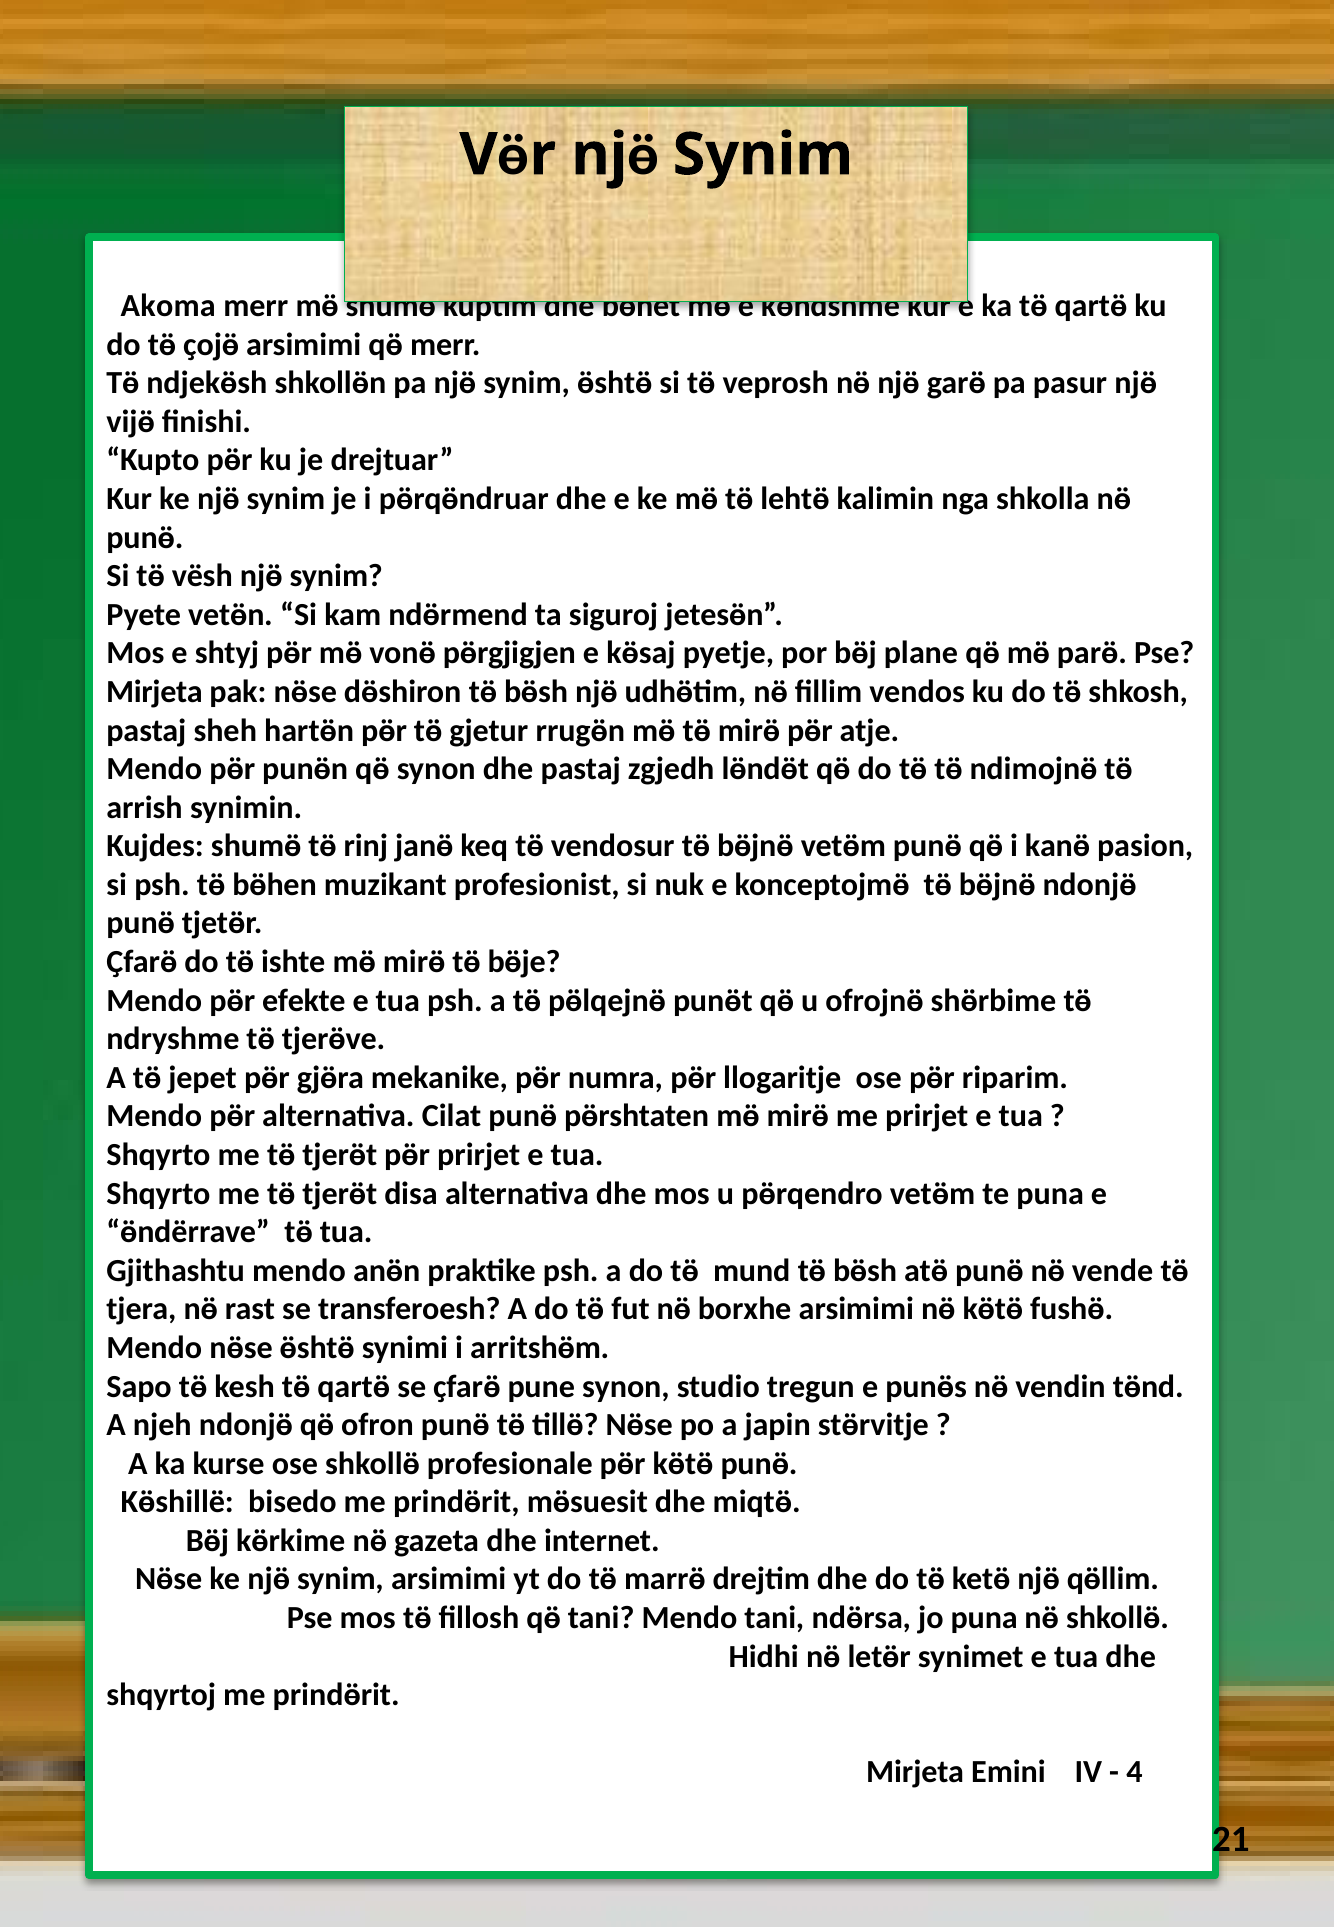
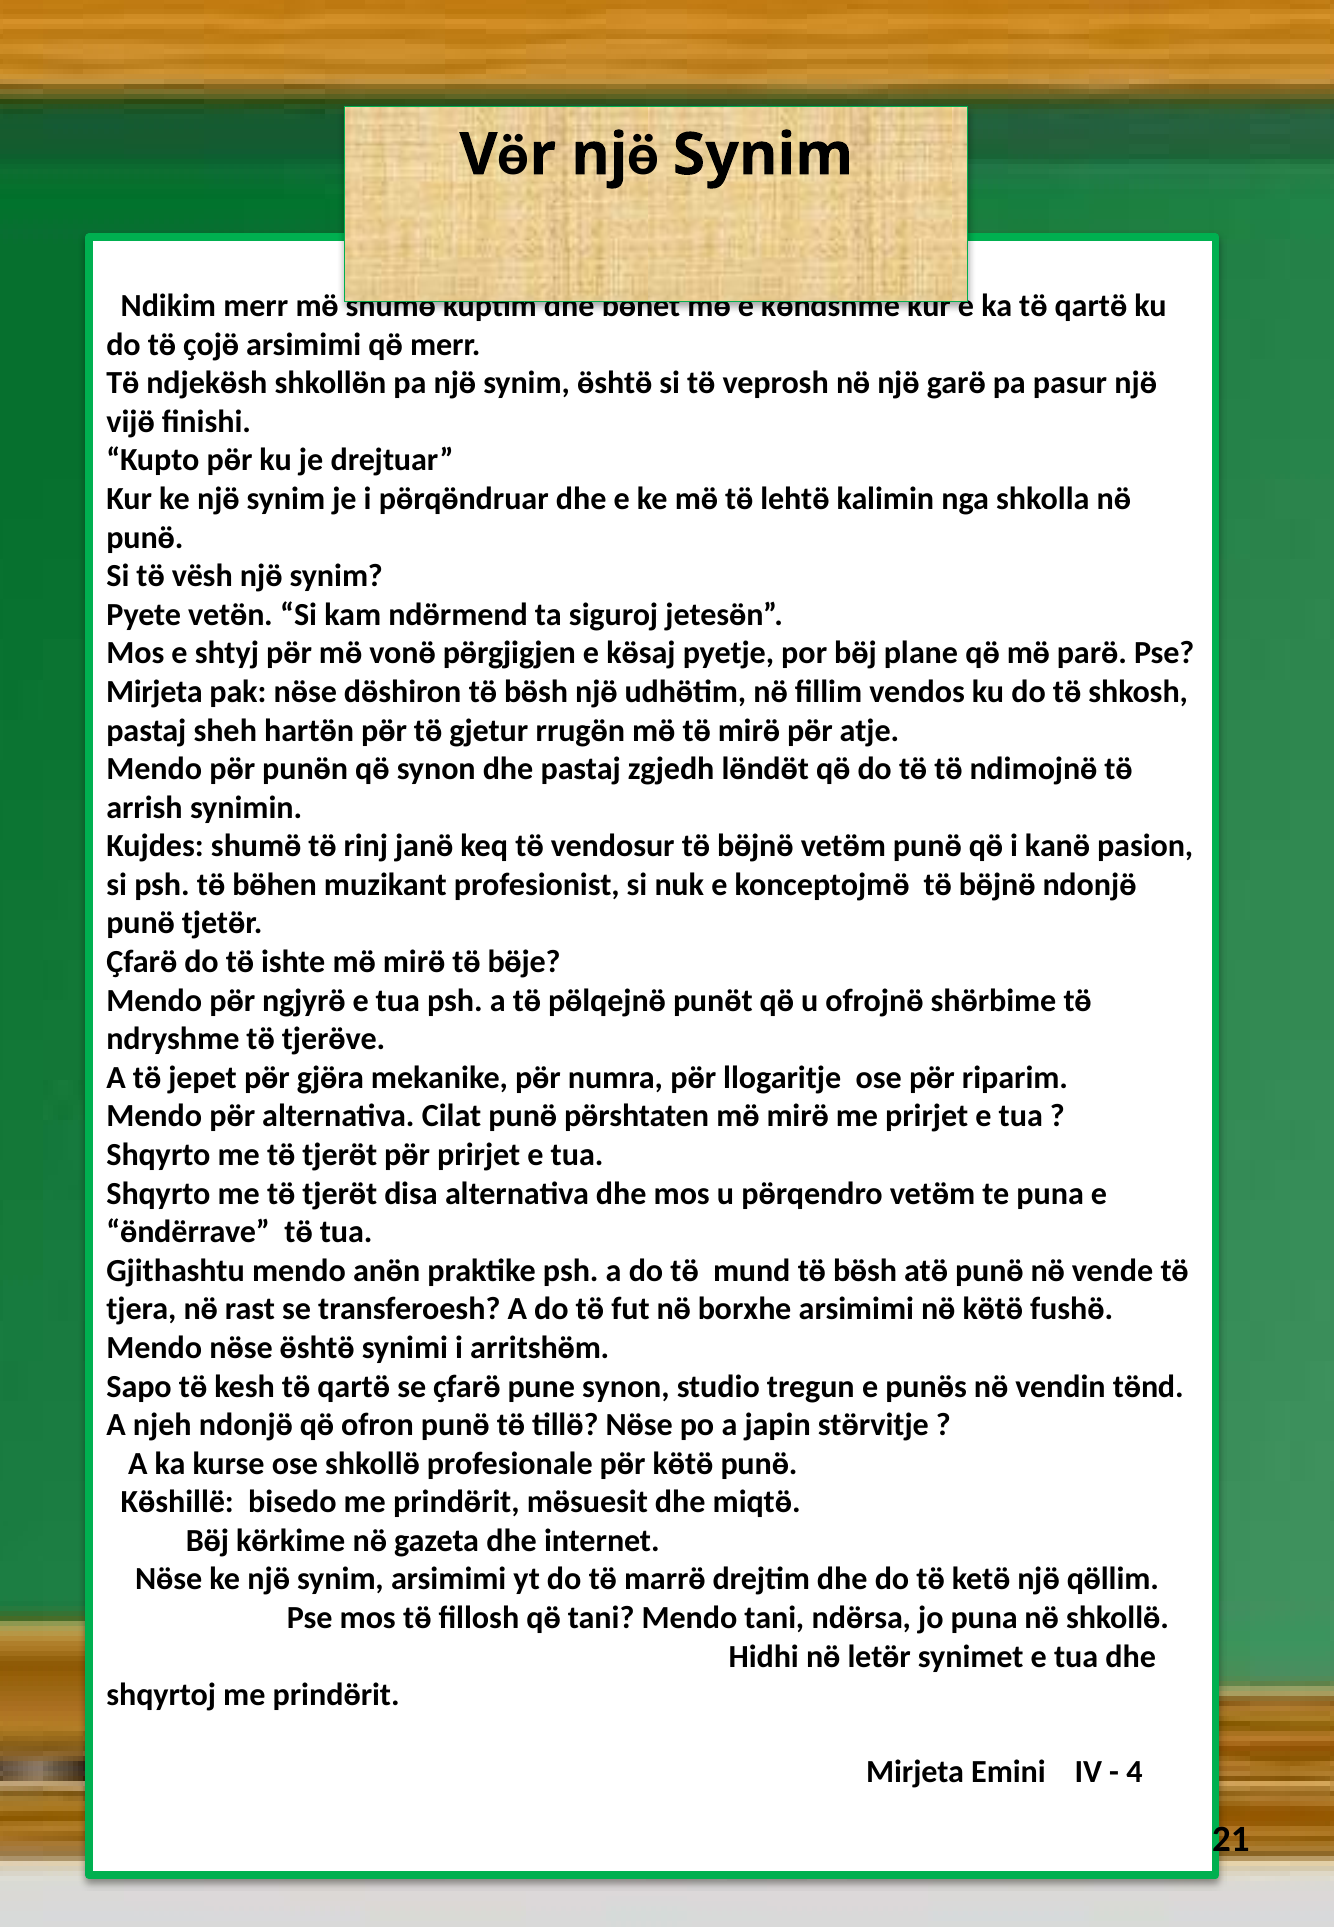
Akoma: Akoma -> Ndikim
efekte: efekte -> ngjyrӫ
